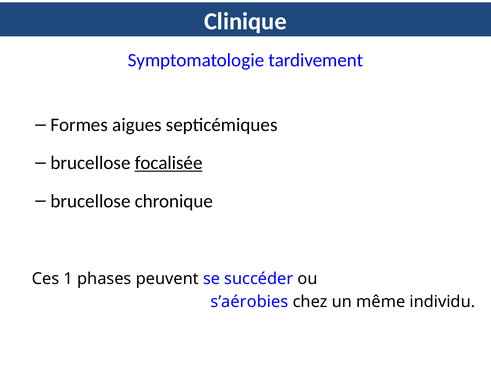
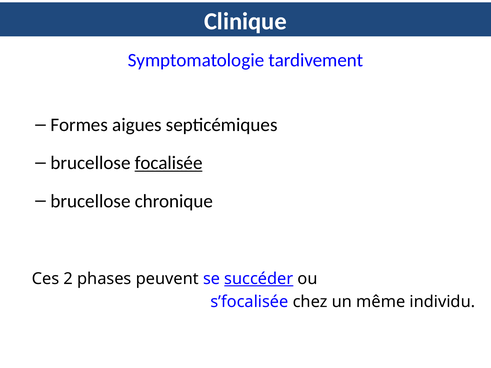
1: 1 -> 2
succéder underline: none -> present
s’aérobies: s’aérobies -> s’focalisée
